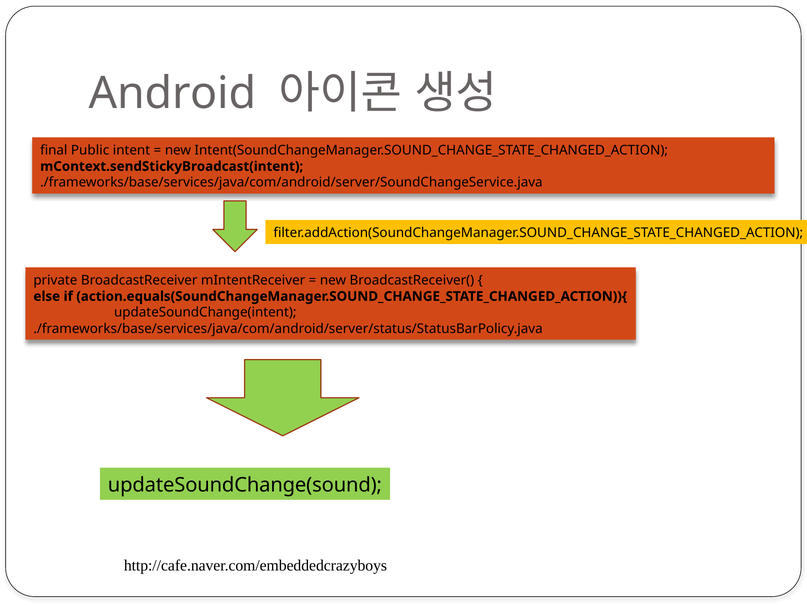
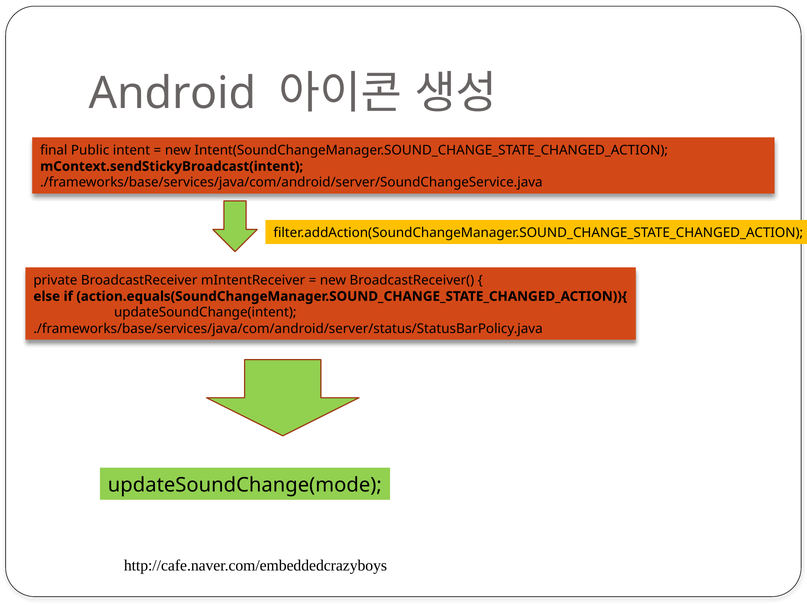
updateSoundChange(sound: updateSoundChange(sound -> updateSoundChange(mode
